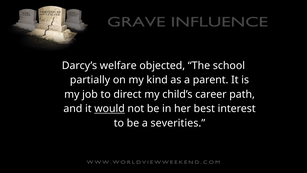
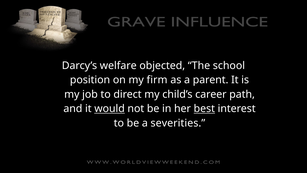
partially: partially -> position
kind: kind -> firm
best underline: none -> present
